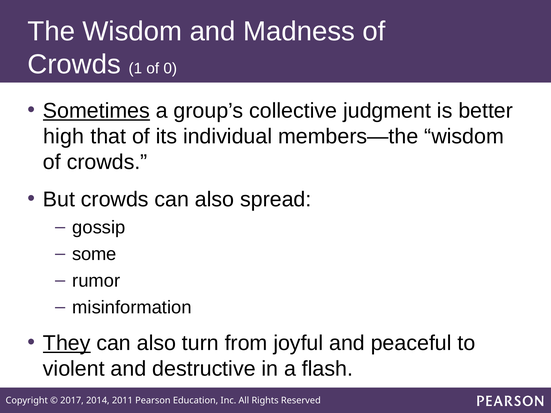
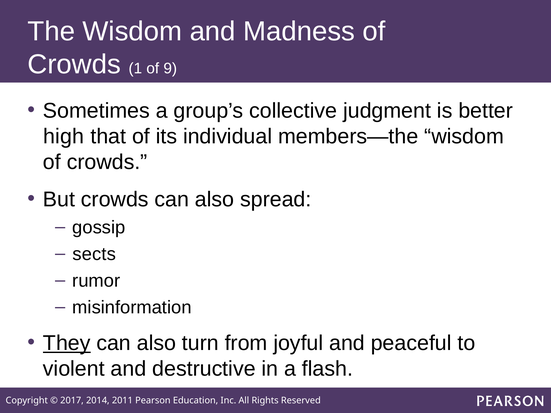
0: 0 -> 9
Sometimes underline: present -> none
some: some -> sects
